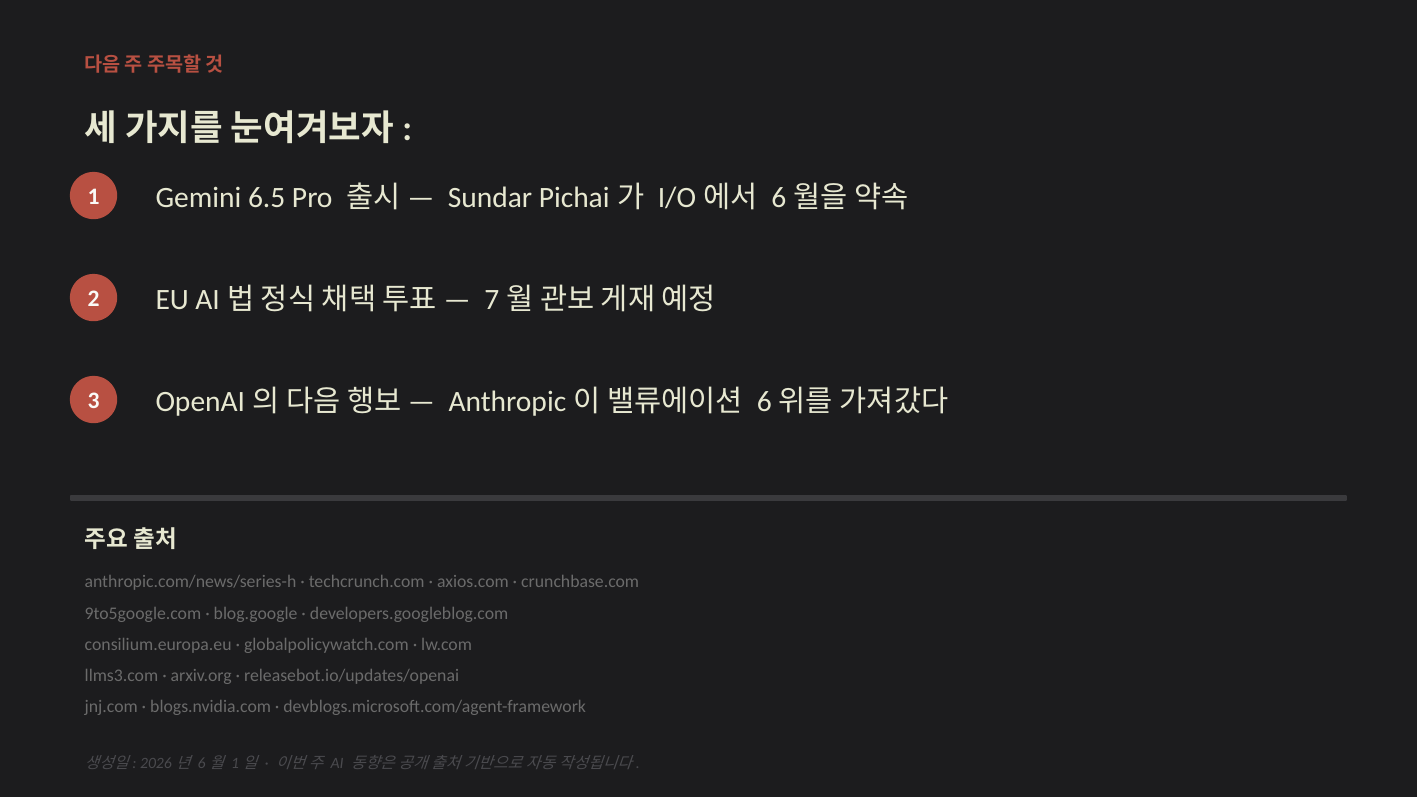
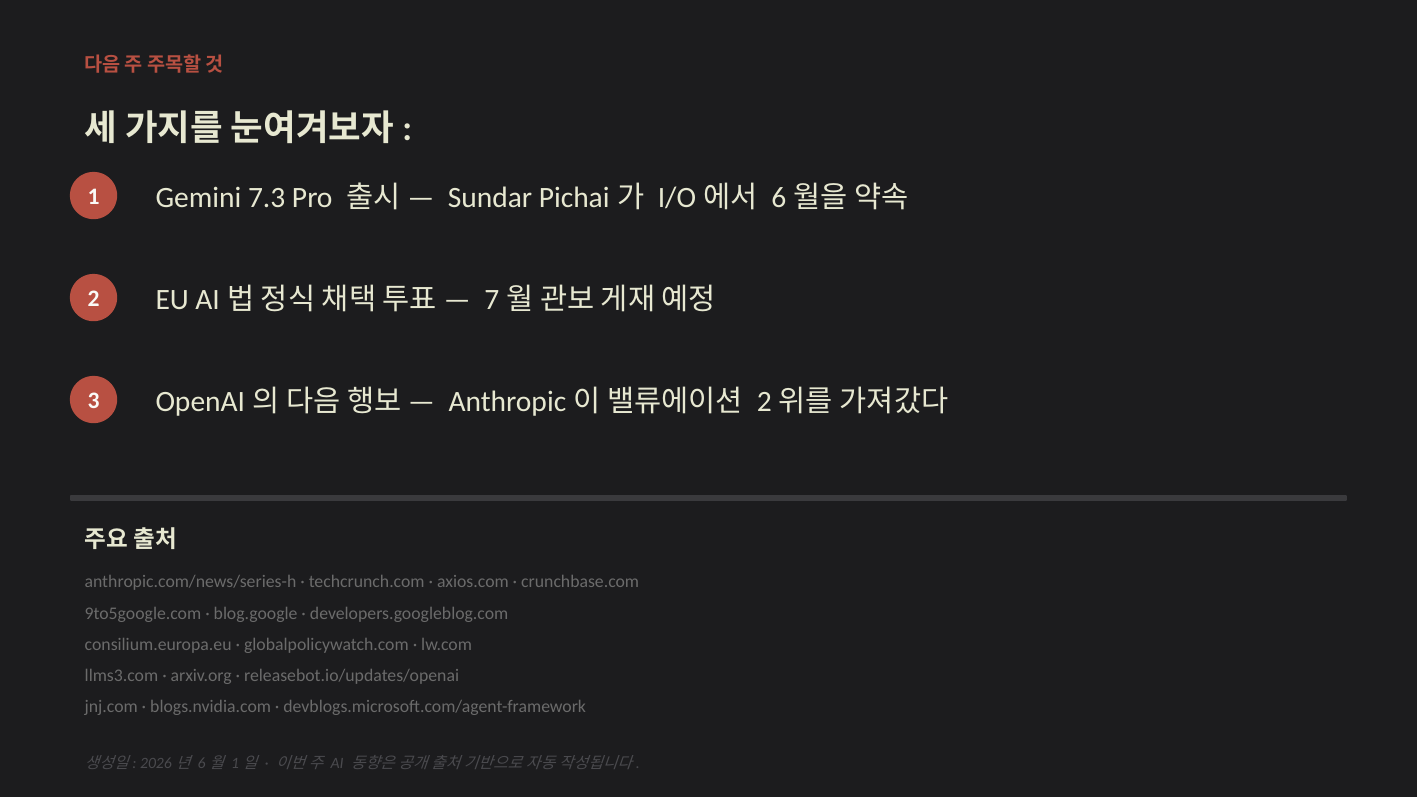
6.5: 6.5 -> 7.3
6 at (764, 402): 6 -> 2
